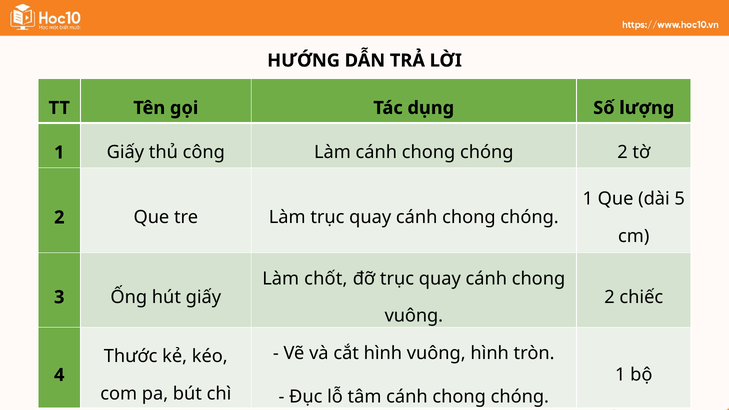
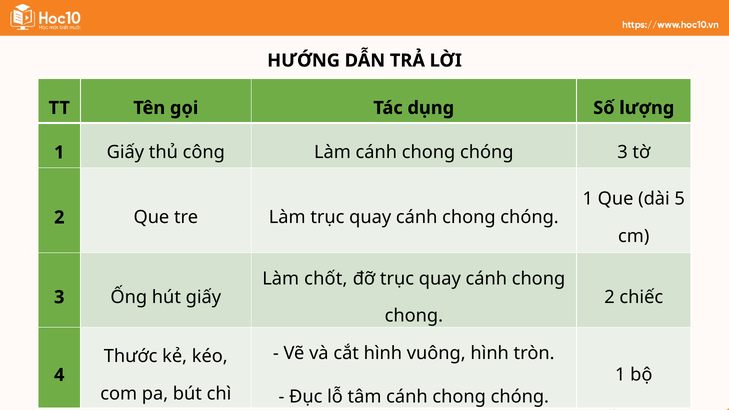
chóng 2: 2 -> 3
vuông at (414, 316): vuông -> chong
